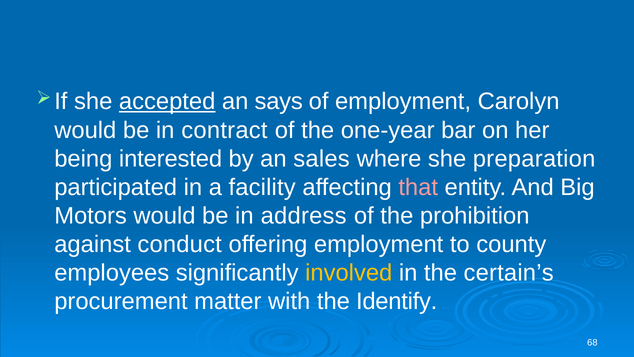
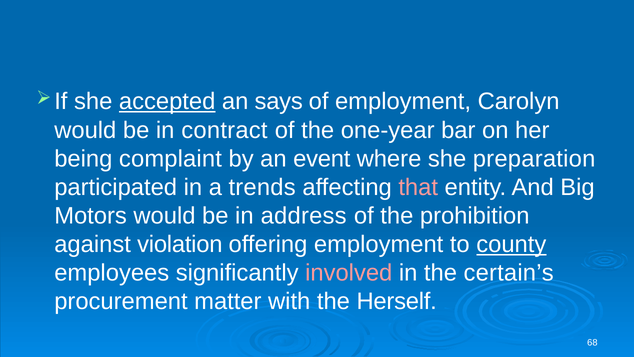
interested: interested -> complaint
sales: sales -> event
facility: facility -> trends
conduct: conduct -> violation
county underline: none -> present
involved colour: yellow -> pink
Identify: Identify -> Herself
